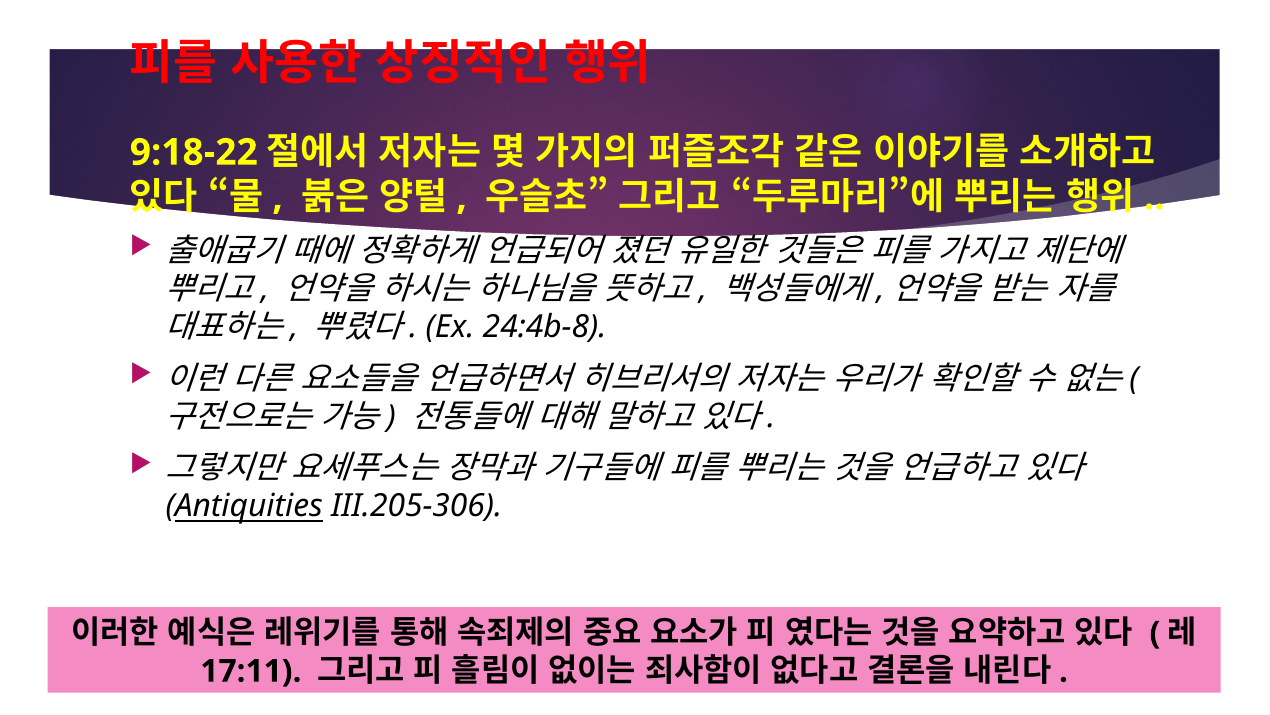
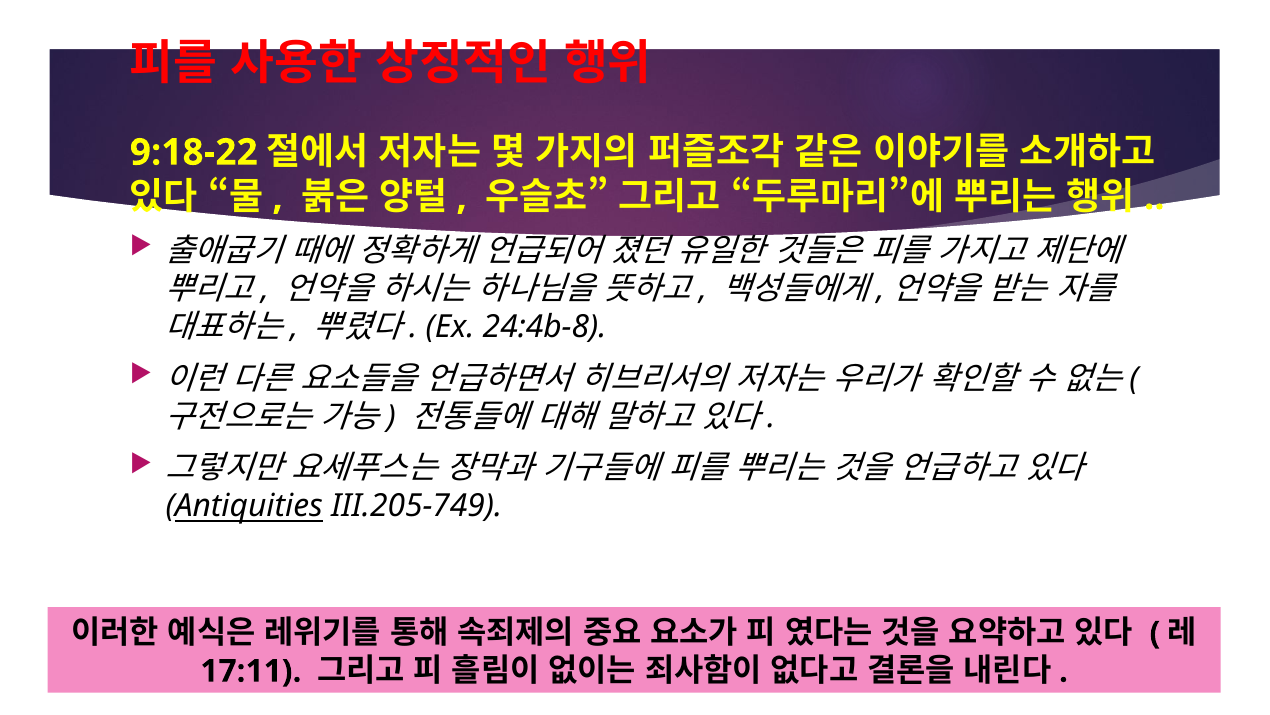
III.205-306: III.205-306 -> III.205-749
